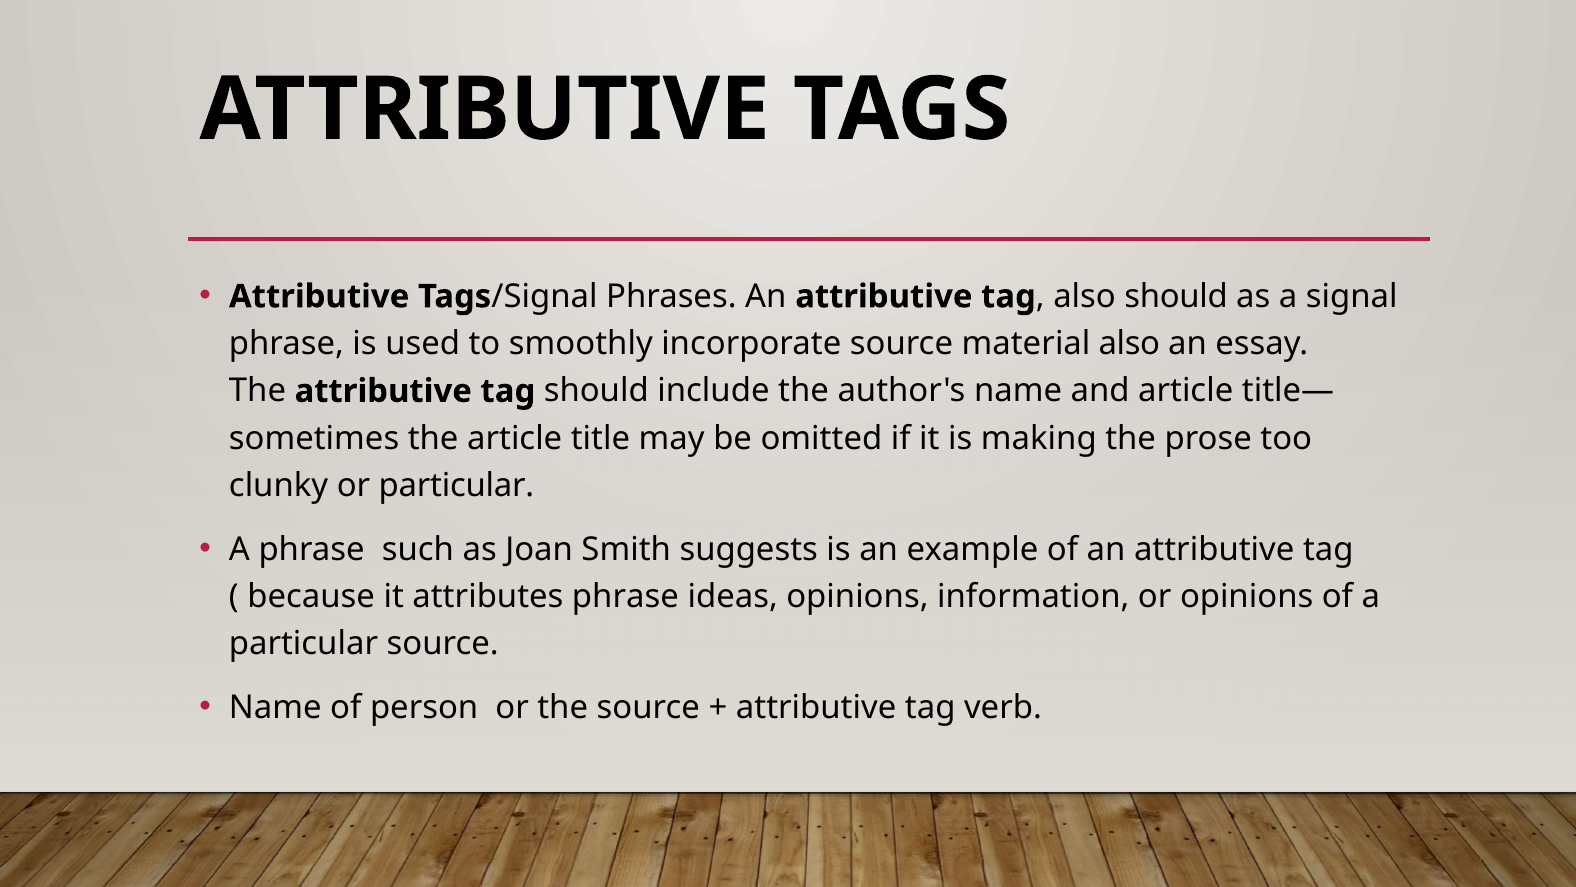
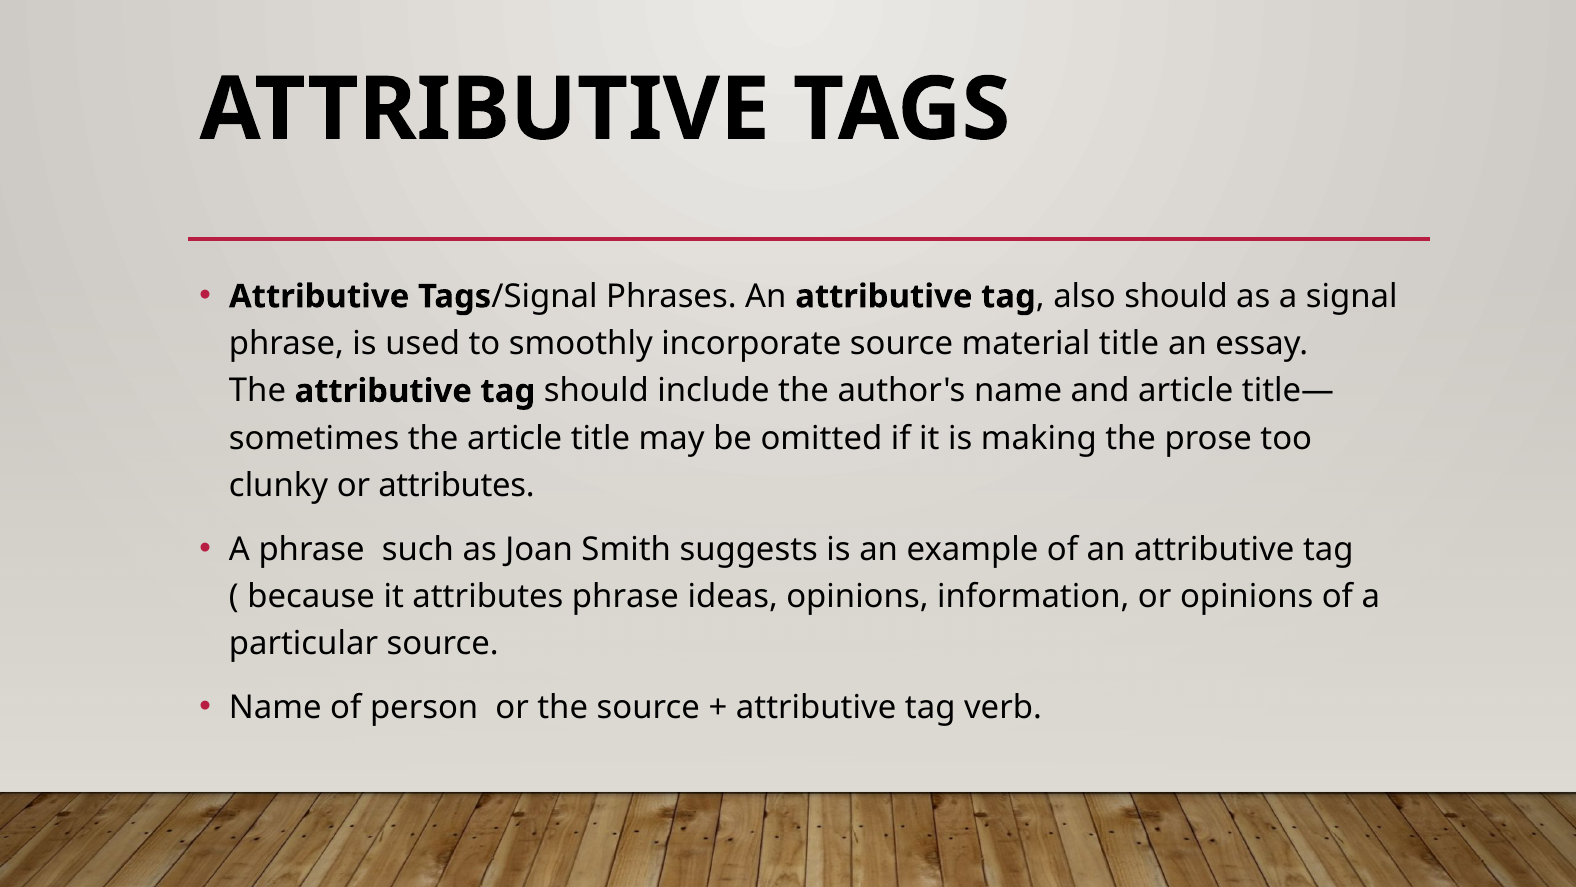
material also: also -> title
or particular: particular -> attributes
